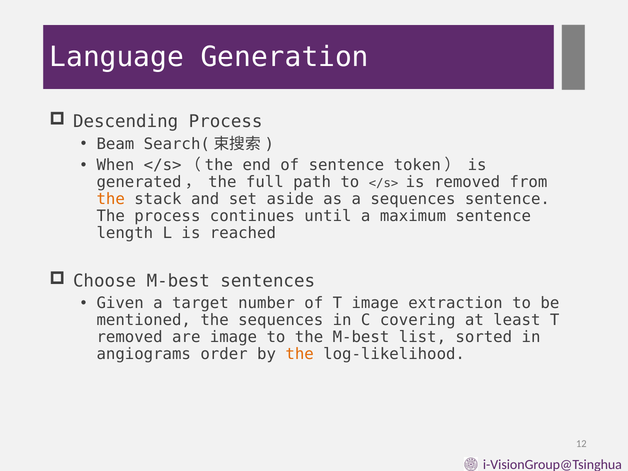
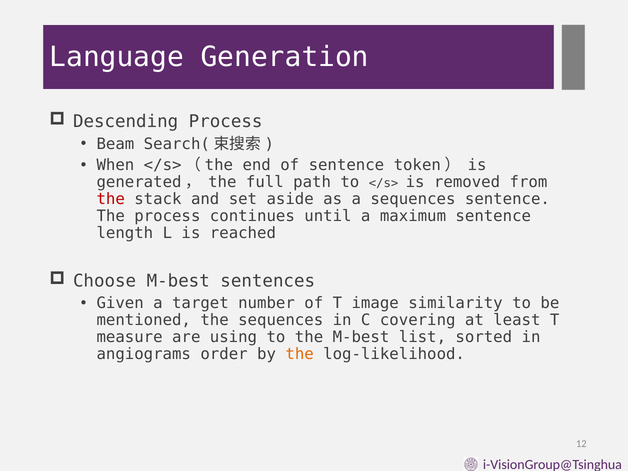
the at (111, 199) colour: orange -> red
extraction: extraction -> similarity
removed at (130, 337): removed -> measure
are image: image -> using
